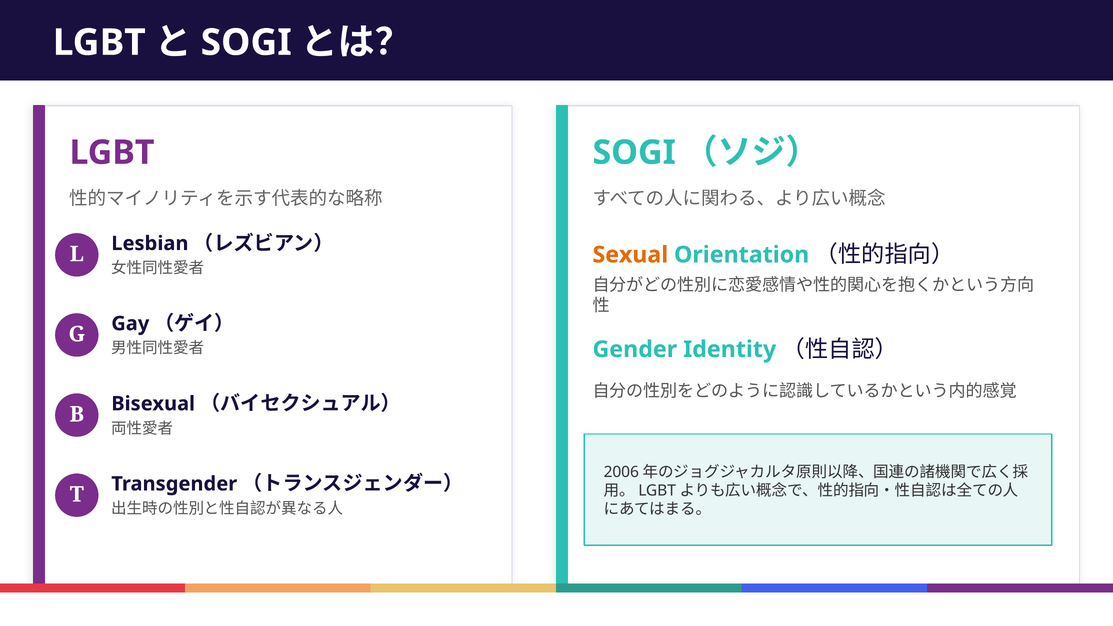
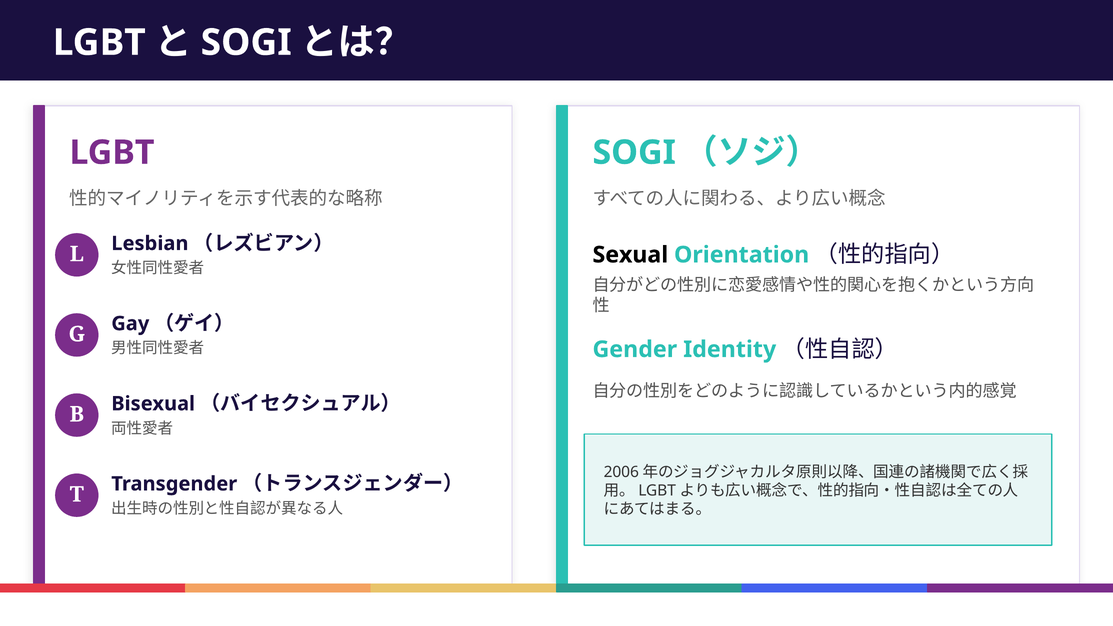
Sexual colour: orange -> black
